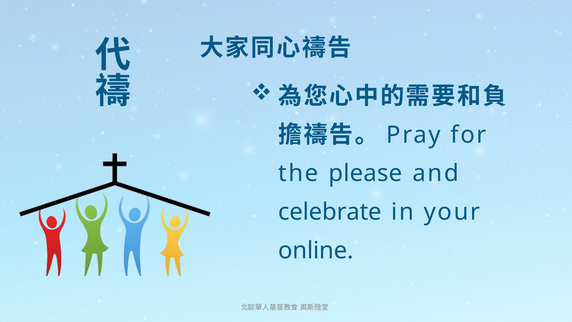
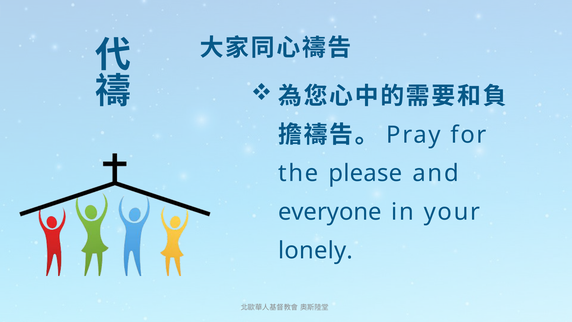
celebrate: celebrate -> everyone
online: online -> lonely
